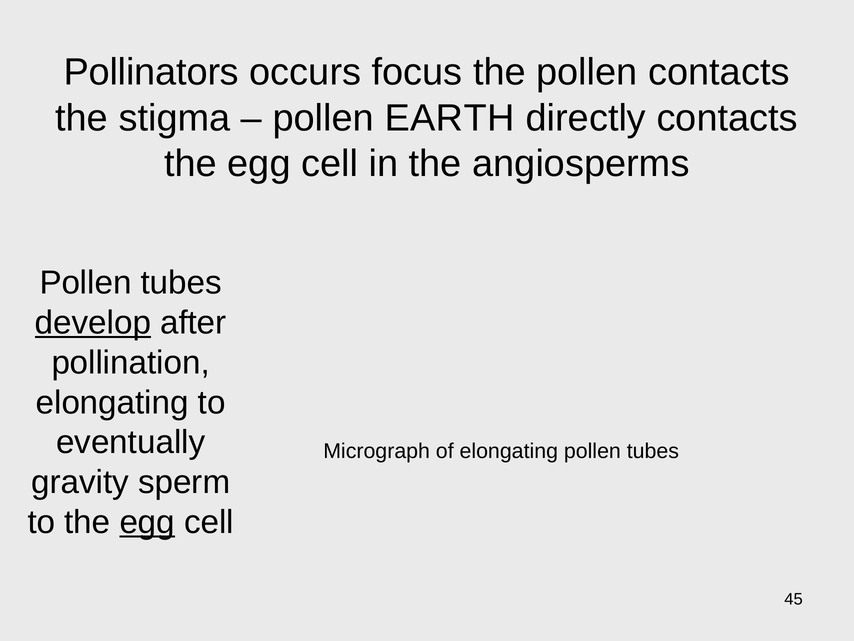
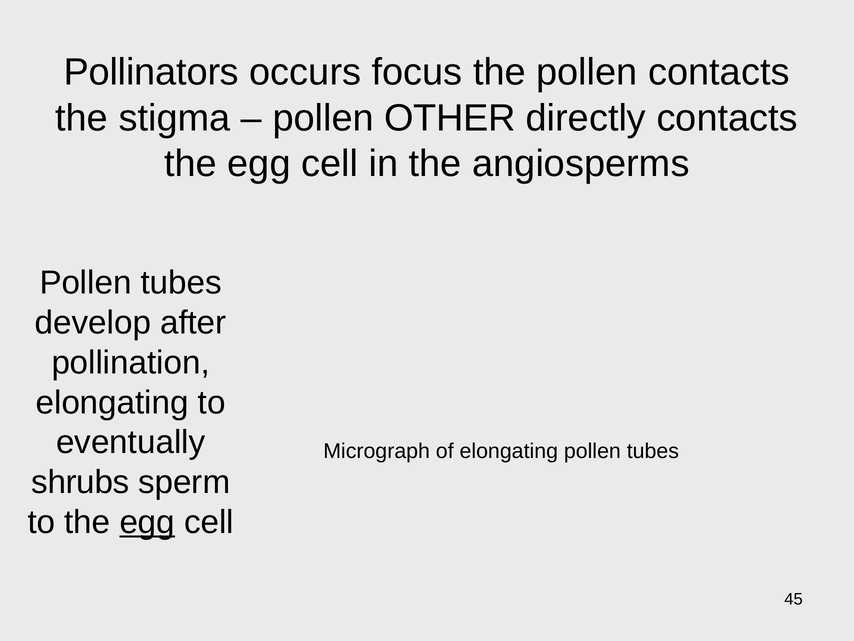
EARTH: EARTH -> OTHER
develop underline: present -> none
gravity: gravity -> shrubs
